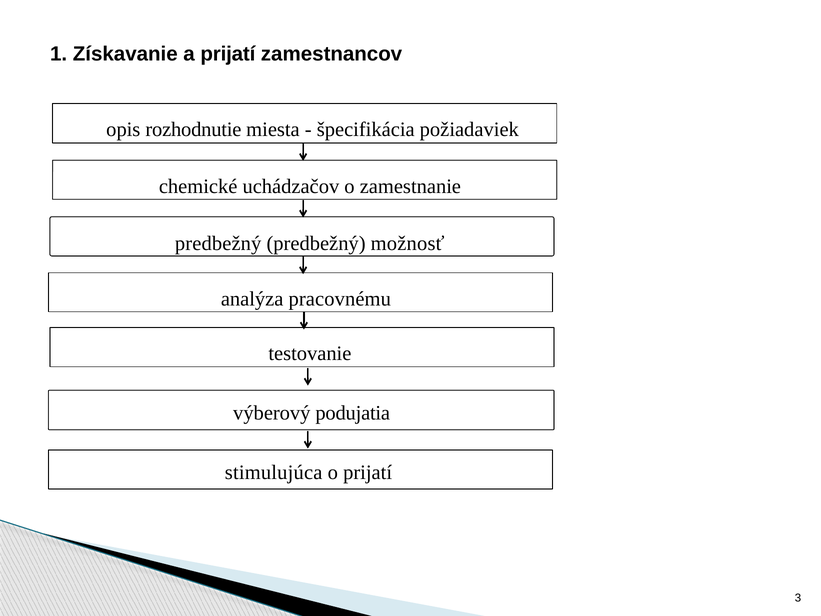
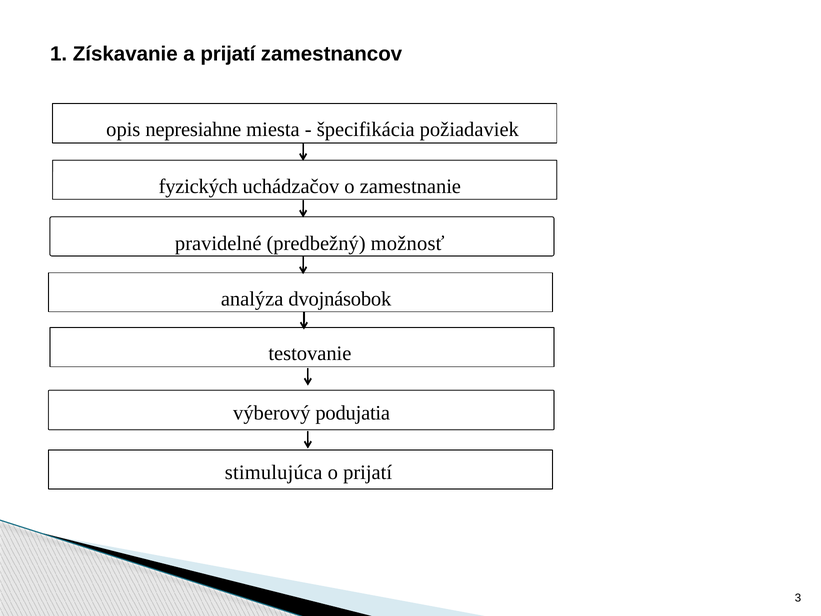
rozhodnutie: rozhodnutie -> nepresiahne
chemické: chemické -> fyzických
predbežný at (218, 243): predbežný -> pravidelné
pracovnému: pracovnému -> dvojnásobok
